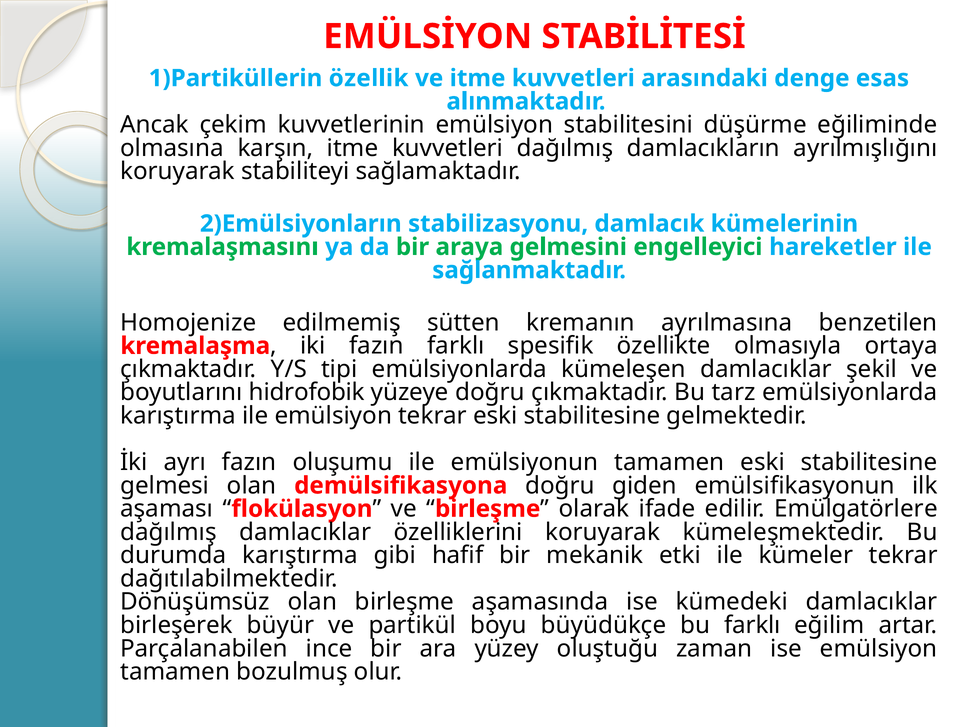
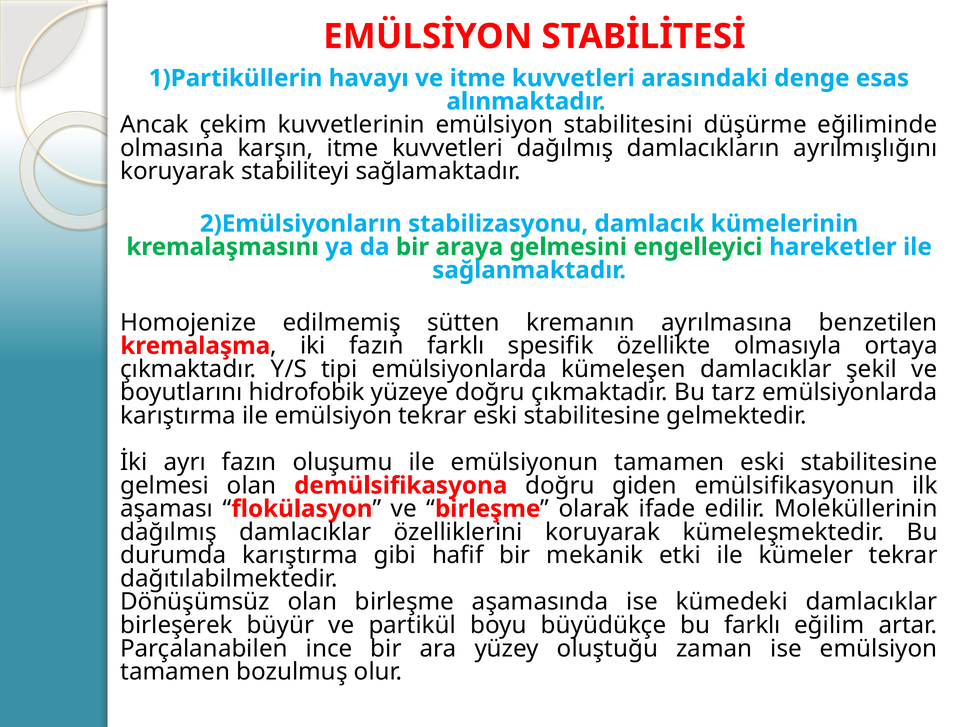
özellik: özellik -> havayı
Emülgatörlere: Emülgatörlere -> Moleküllerinin
